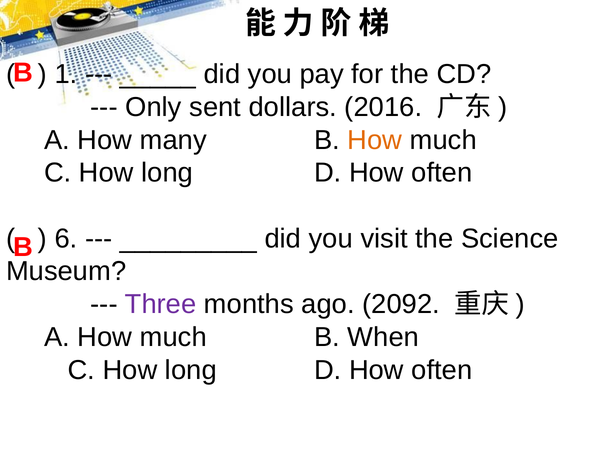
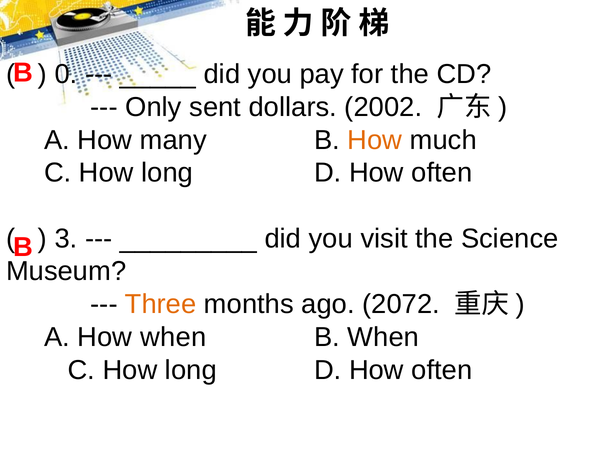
1: 1 -> 0
2016: 2016 -> 2002
6: 6 -> 3
Three colour: purple -> orange
2092: 2092 -> 2072
A How much: much -> when
